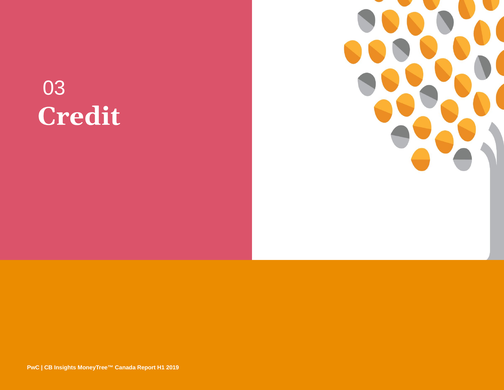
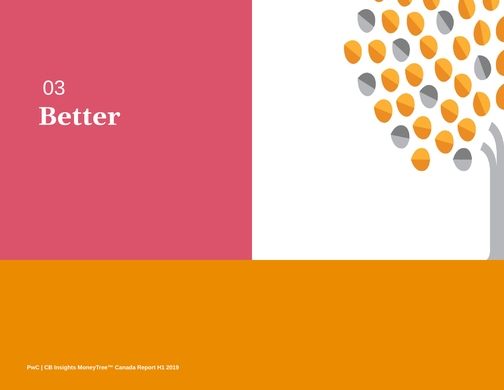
Credit: Credit -> Better
